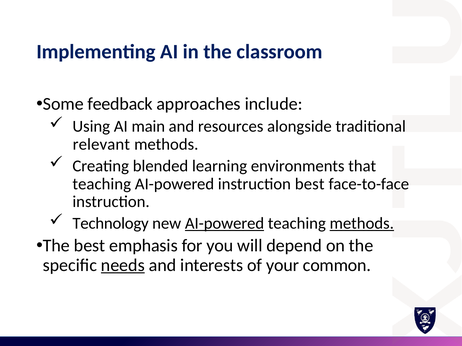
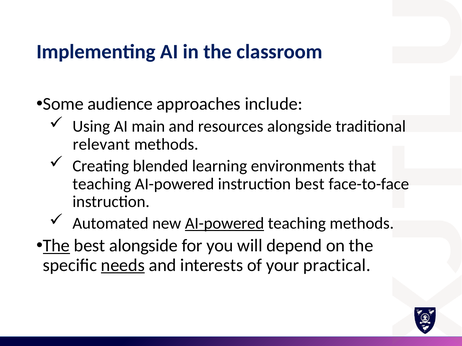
feedback: feedback -> audience
Technology: Technology -> Automated
methods at (362, 224) underline: present -> none
The at (56, 246) underline: none -> present
best emphasis: emphasis -> alongside
common: common -> practical
